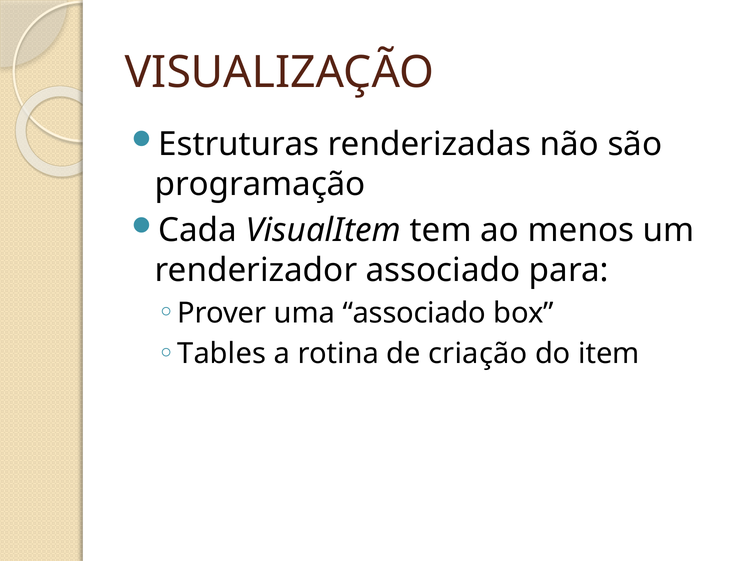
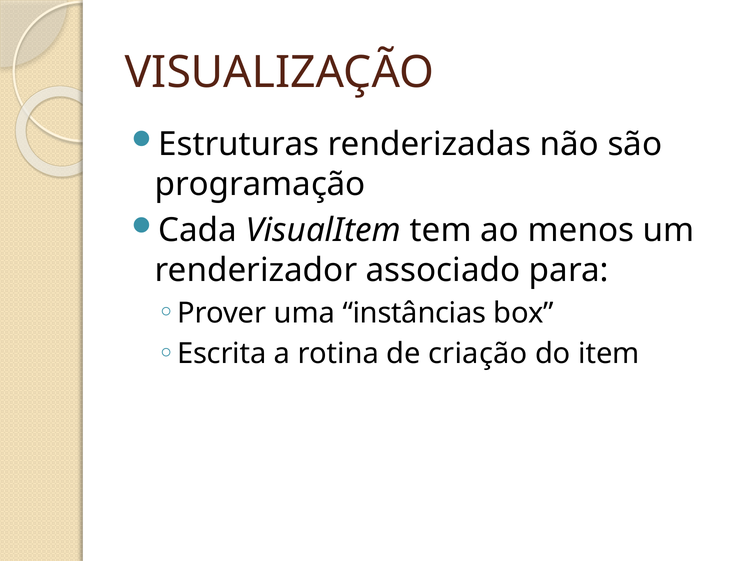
uma associado: associado -> instâncias
Tables: Tables -> Escrita
